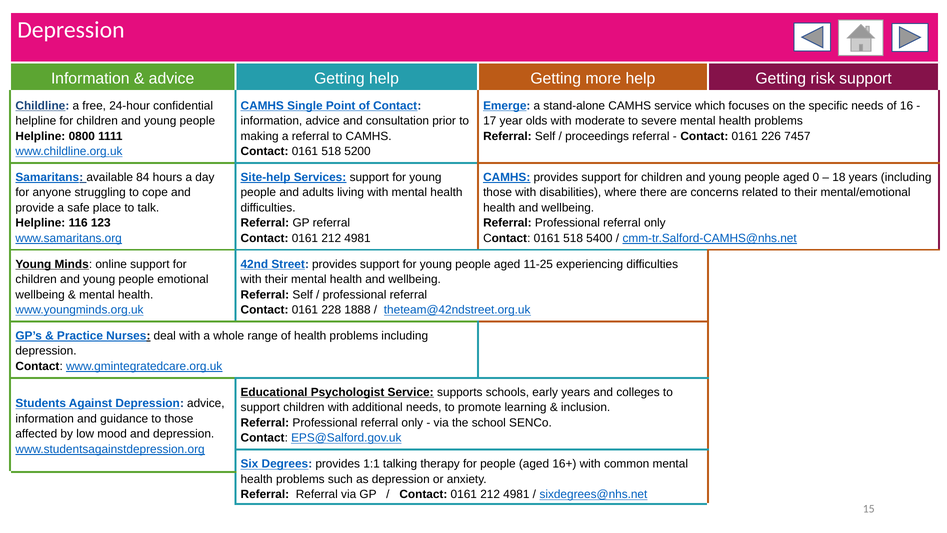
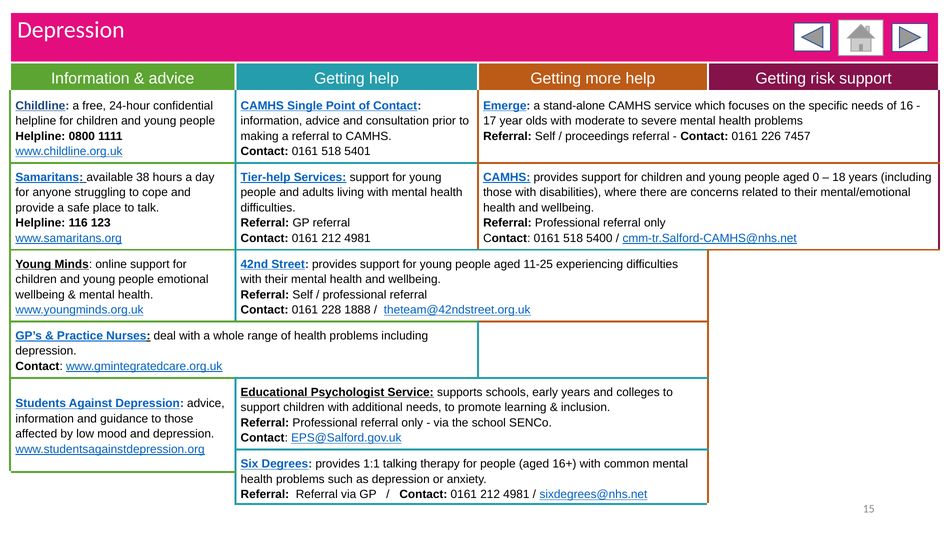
5200: 5200 -> 5401
84: 84 -> 38
Site-help: Site-help -> Tier-help
